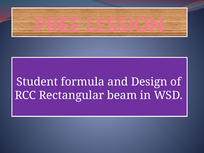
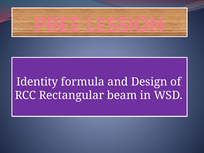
Student: Student -> Identity
